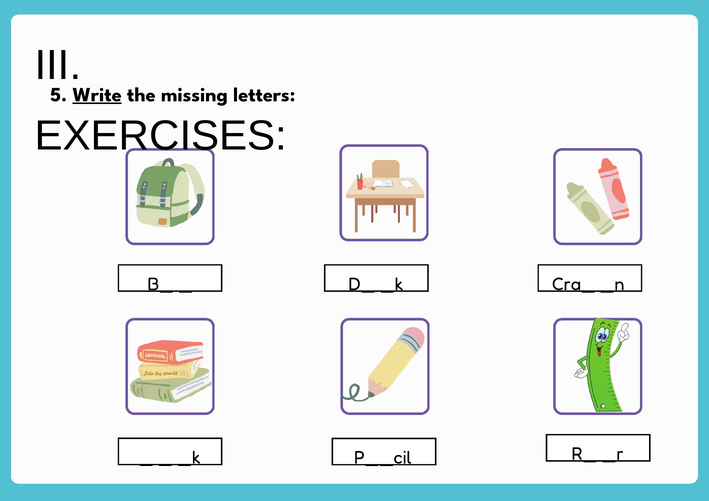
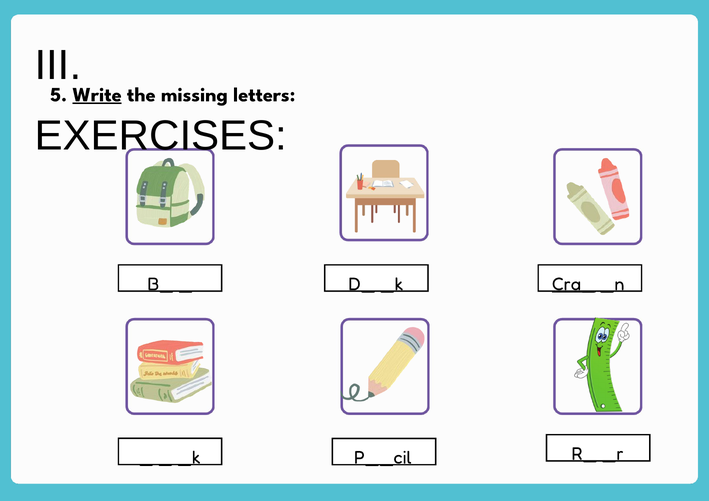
Cra_ underline: none -> present
